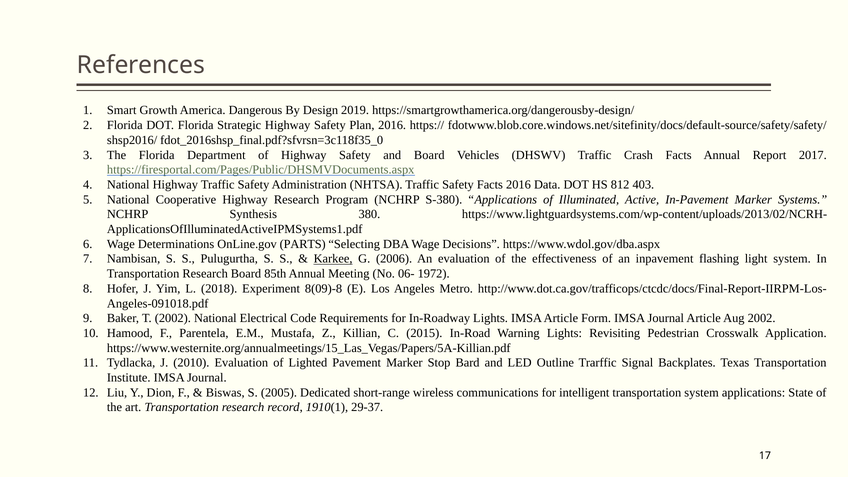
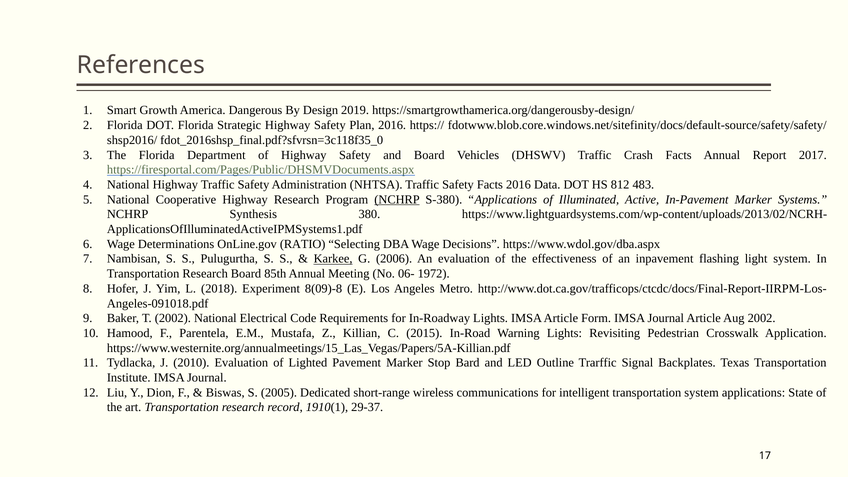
403: 403 -> 483
NCHRP at (397, 199) underline: none -> present
PARTS: PARTS -> RATIO
